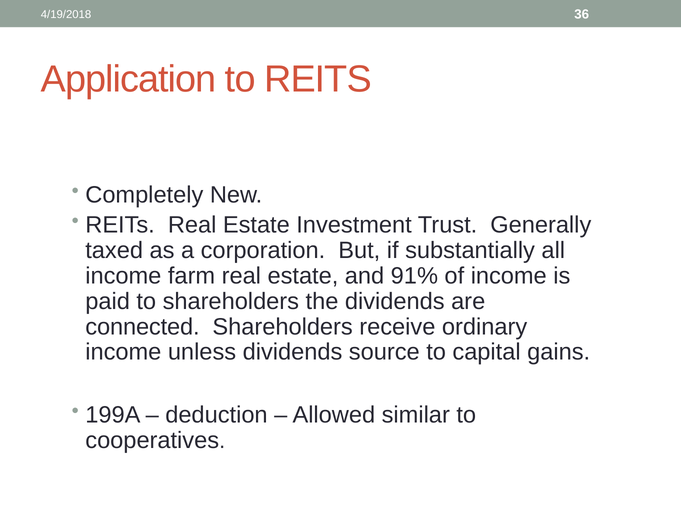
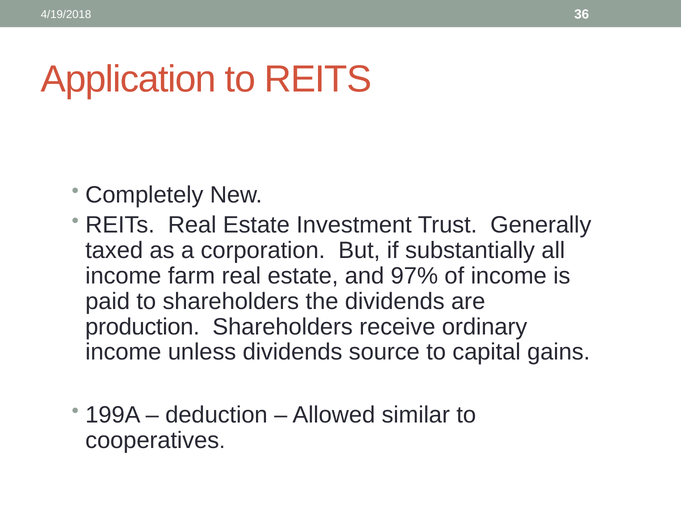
91%: 91% -> 97%
connected: connected -> production
